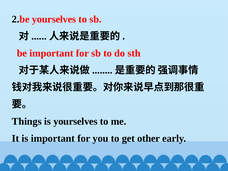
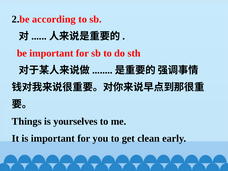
2.be yourselves: yourselves -> according
other: other -> clean
